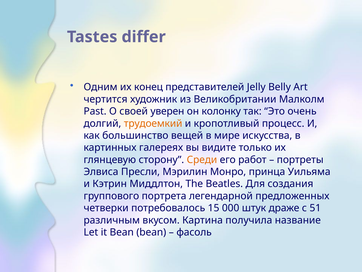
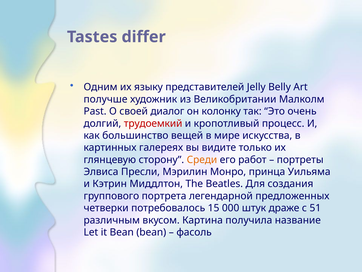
конец: конец -> языку
чертится: чертится -> получше
уверен: уверен -> диалог
трудоемкий colour: orange -> red
